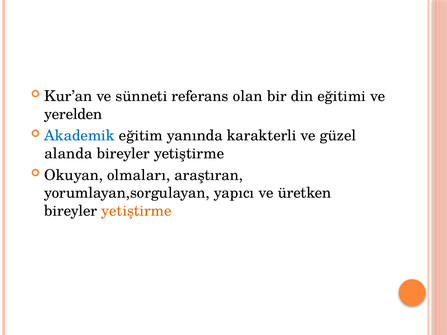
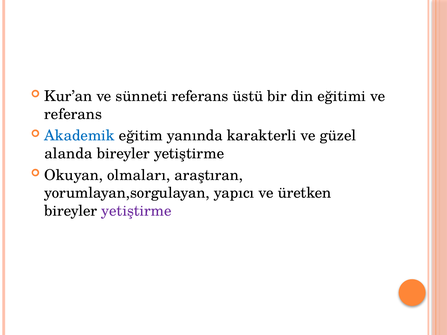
olan: olan -> üstü
yerelden at (73, 114): yerelden -> referans
yetiştirme at (136, 211) colour: orange -> purple
